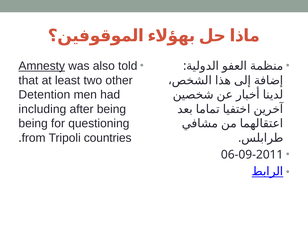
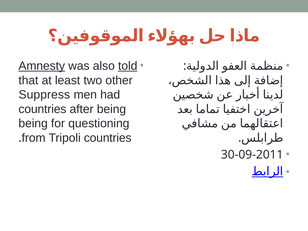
told underline: none -> present
Detention: Detention -> Suppress
including at (42, 109): including -> countries
06-09-2011: 06-09-2011 -> 30-09-2011
